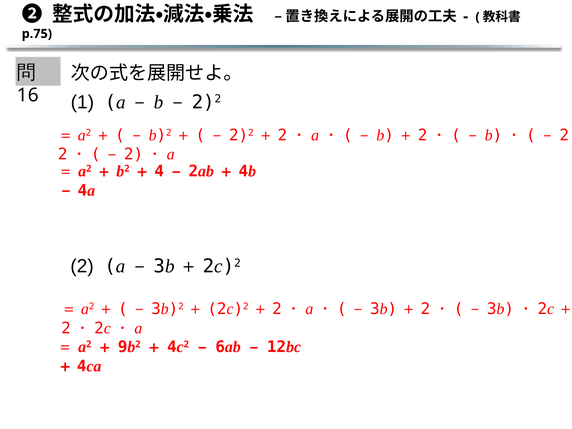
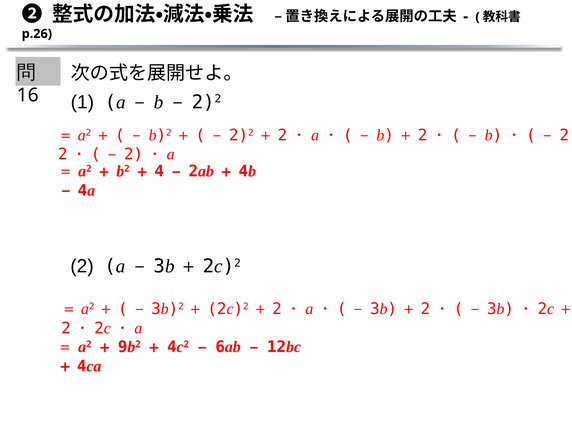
p.75: p.75 -> p.26
